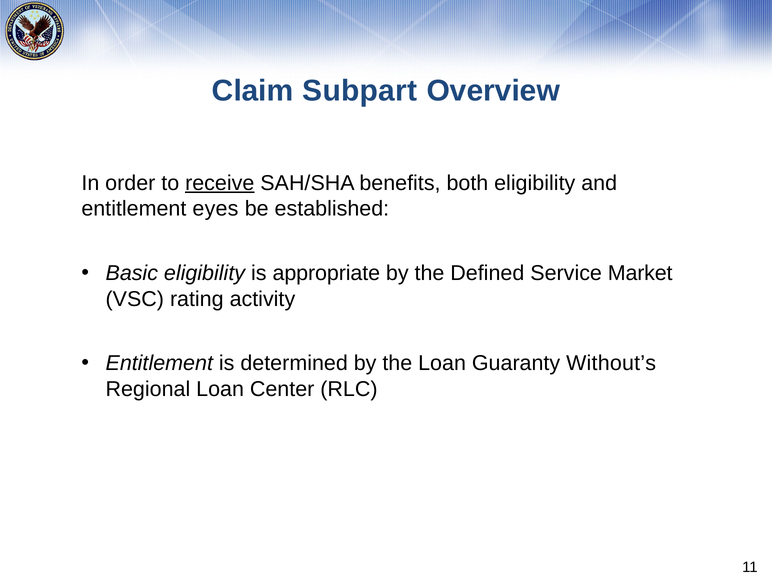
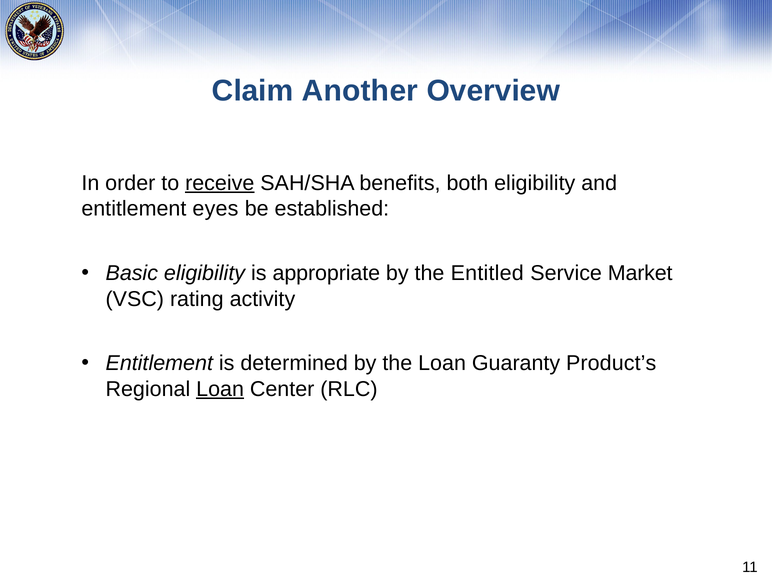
Subpart: Subpart -> Another
Defined: Defined -> Entitled
Without’s: Without’s -> Product’s
Loan at (220, 389) underline: none -> present
